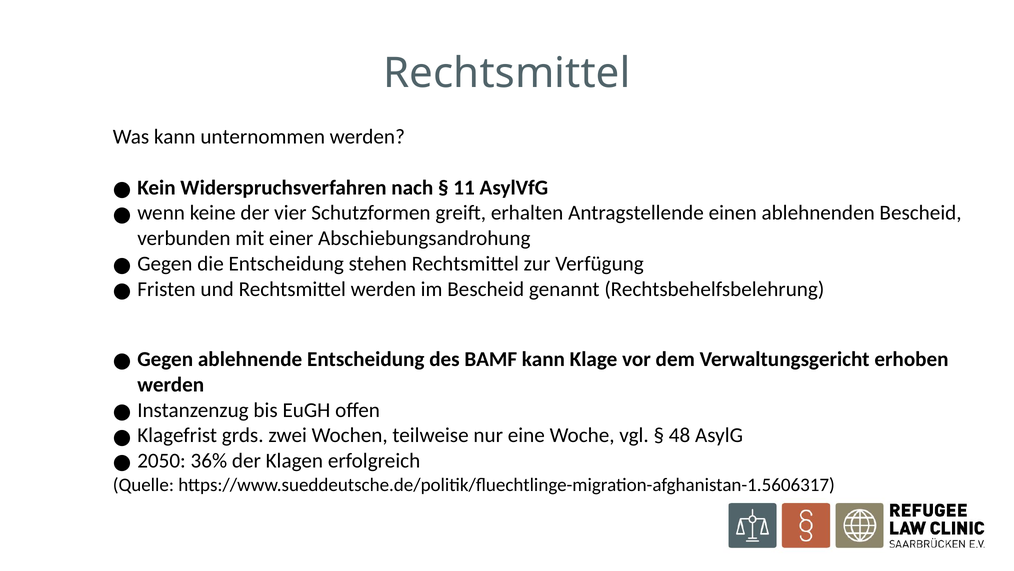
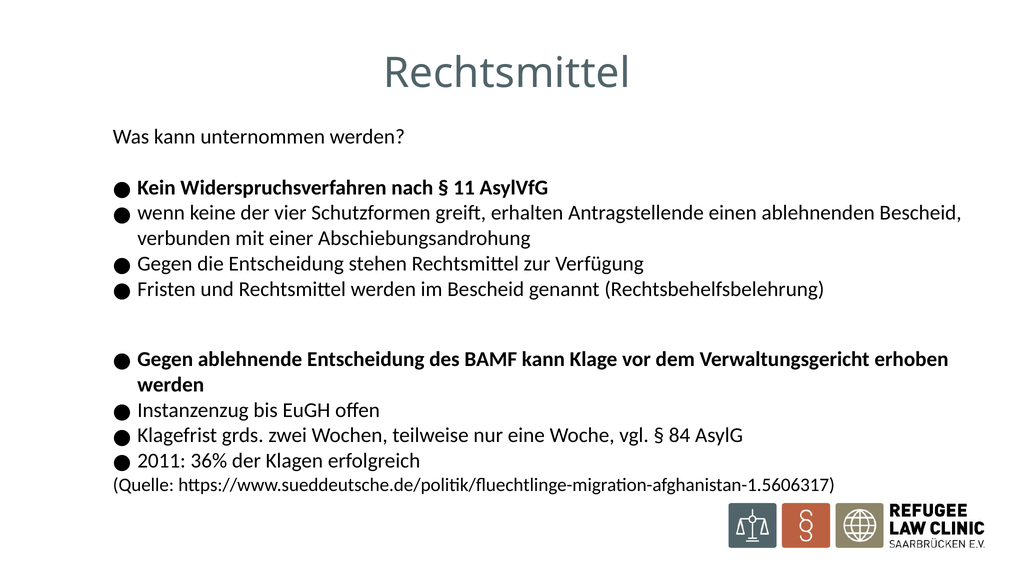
48: 48 -> 84
2050: 2050 -> 2011
